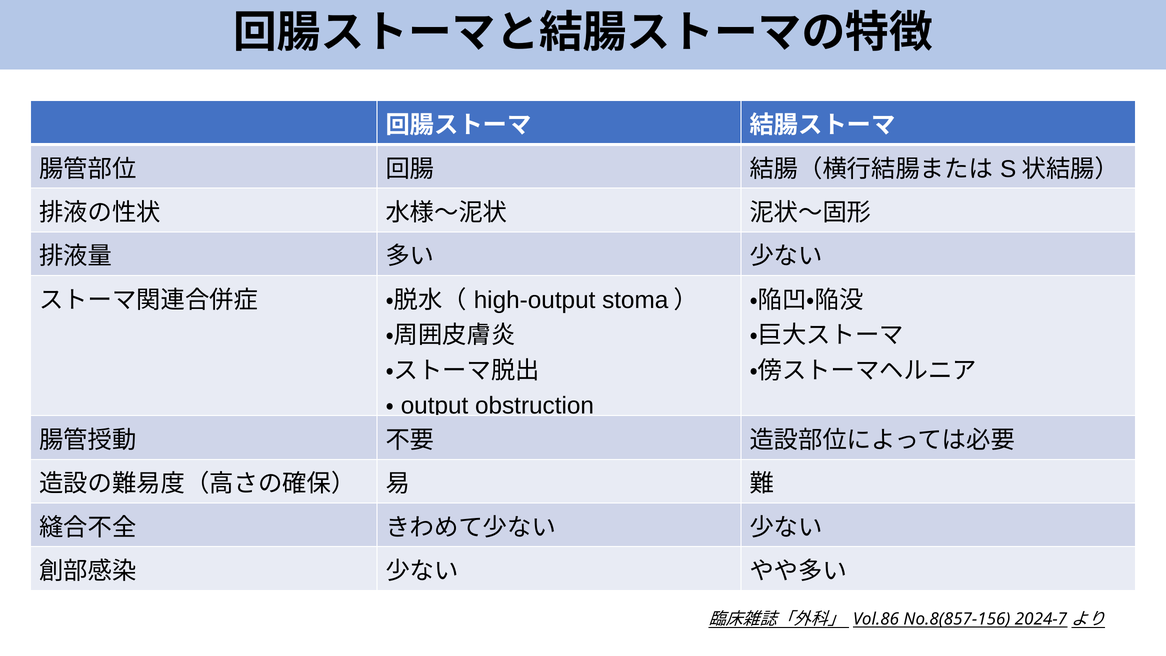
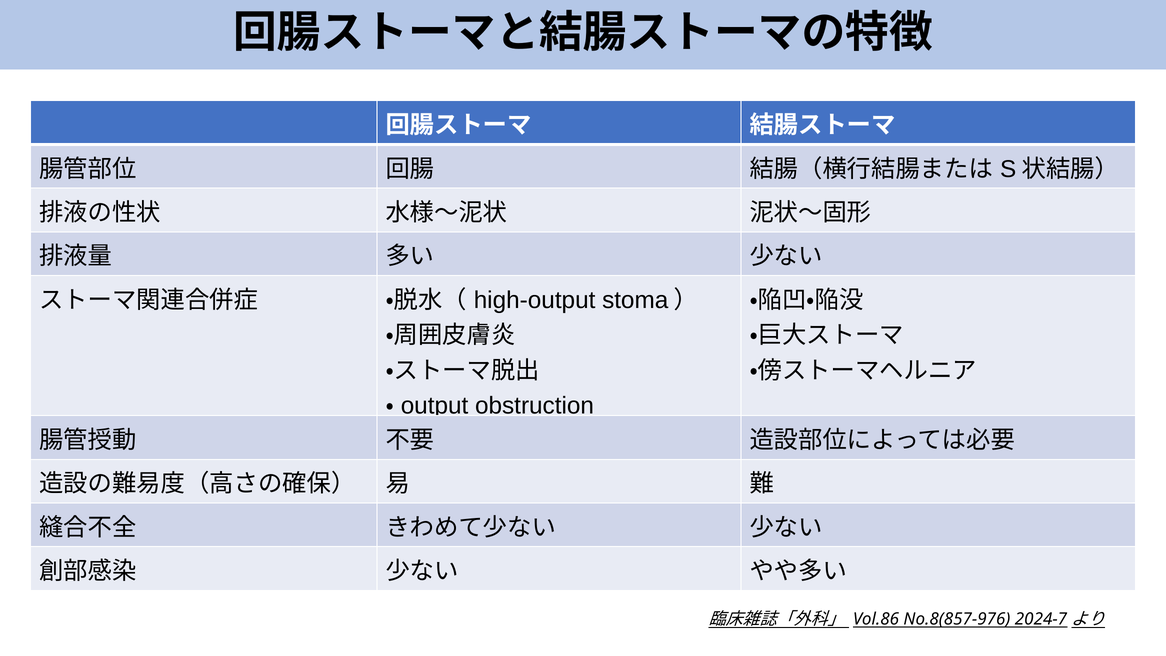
No.8(857-156: No.8(857-156 -> No.8(857-976
